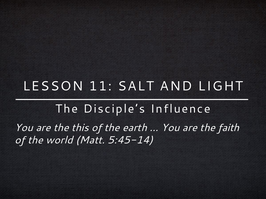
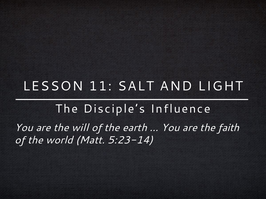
this: this -> will
5:45-14: 5:45-14 -> 5:23-14
